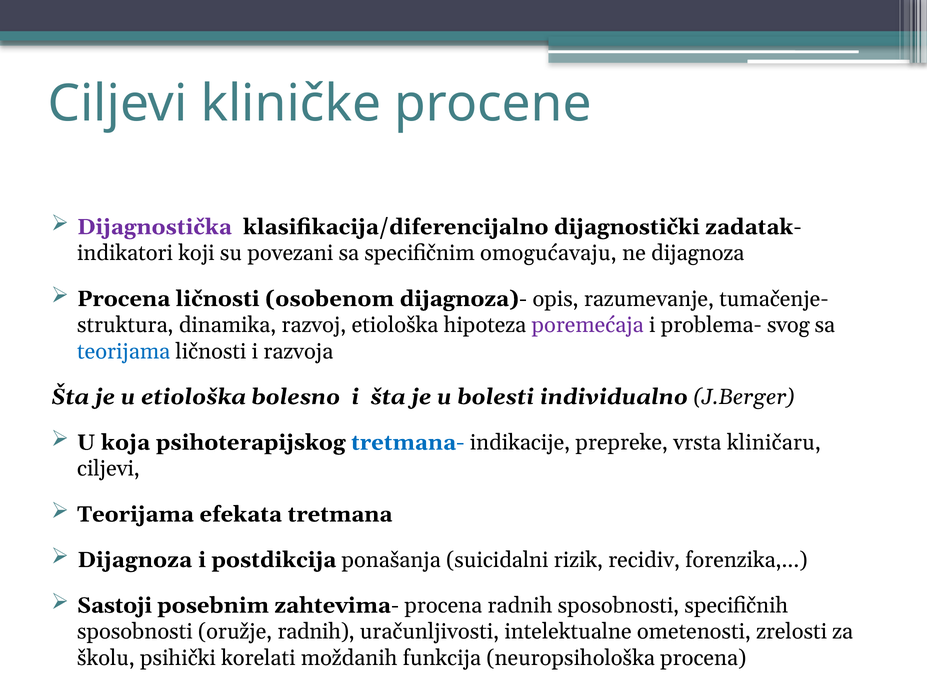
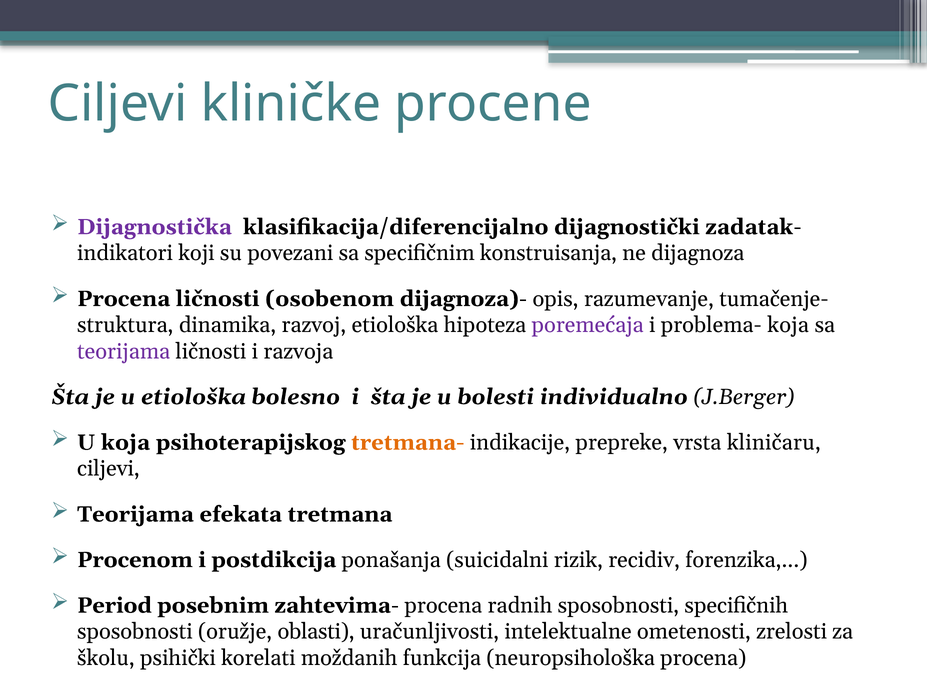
omogućavaju: omogućavaju -> konstruisanja
problema- svog: svog -> koja
teorijama at (124, 351) colour: blue -> purple
tretmana- colour: blue -> orange
Dijagnoza at (135, 560): Dijagnoza -> Procenom
Sastoji: Sastoji -> Period
oružje radnih: radnih -> oblasti
